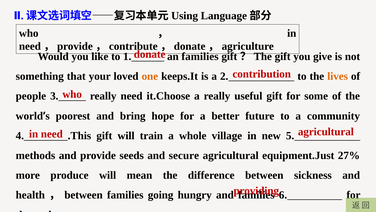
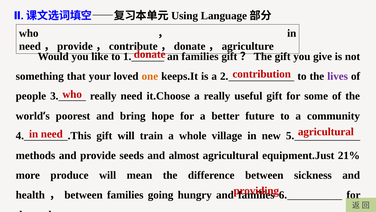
lives colour: orange -> purple
secure: secure -> almost
27%: 27% -> 21%
